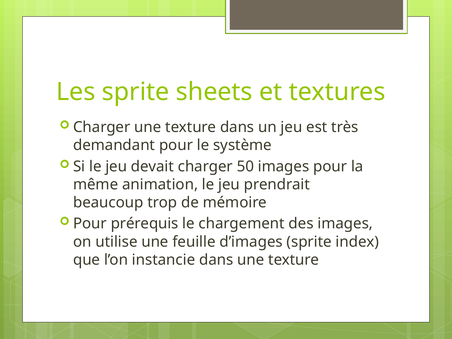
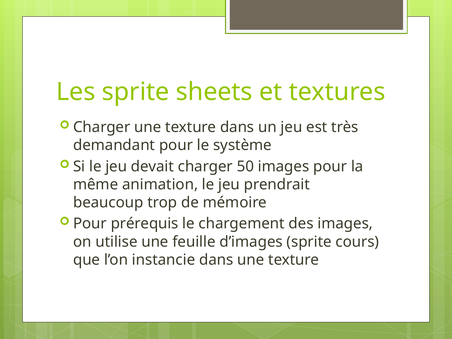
index: index -> cours
